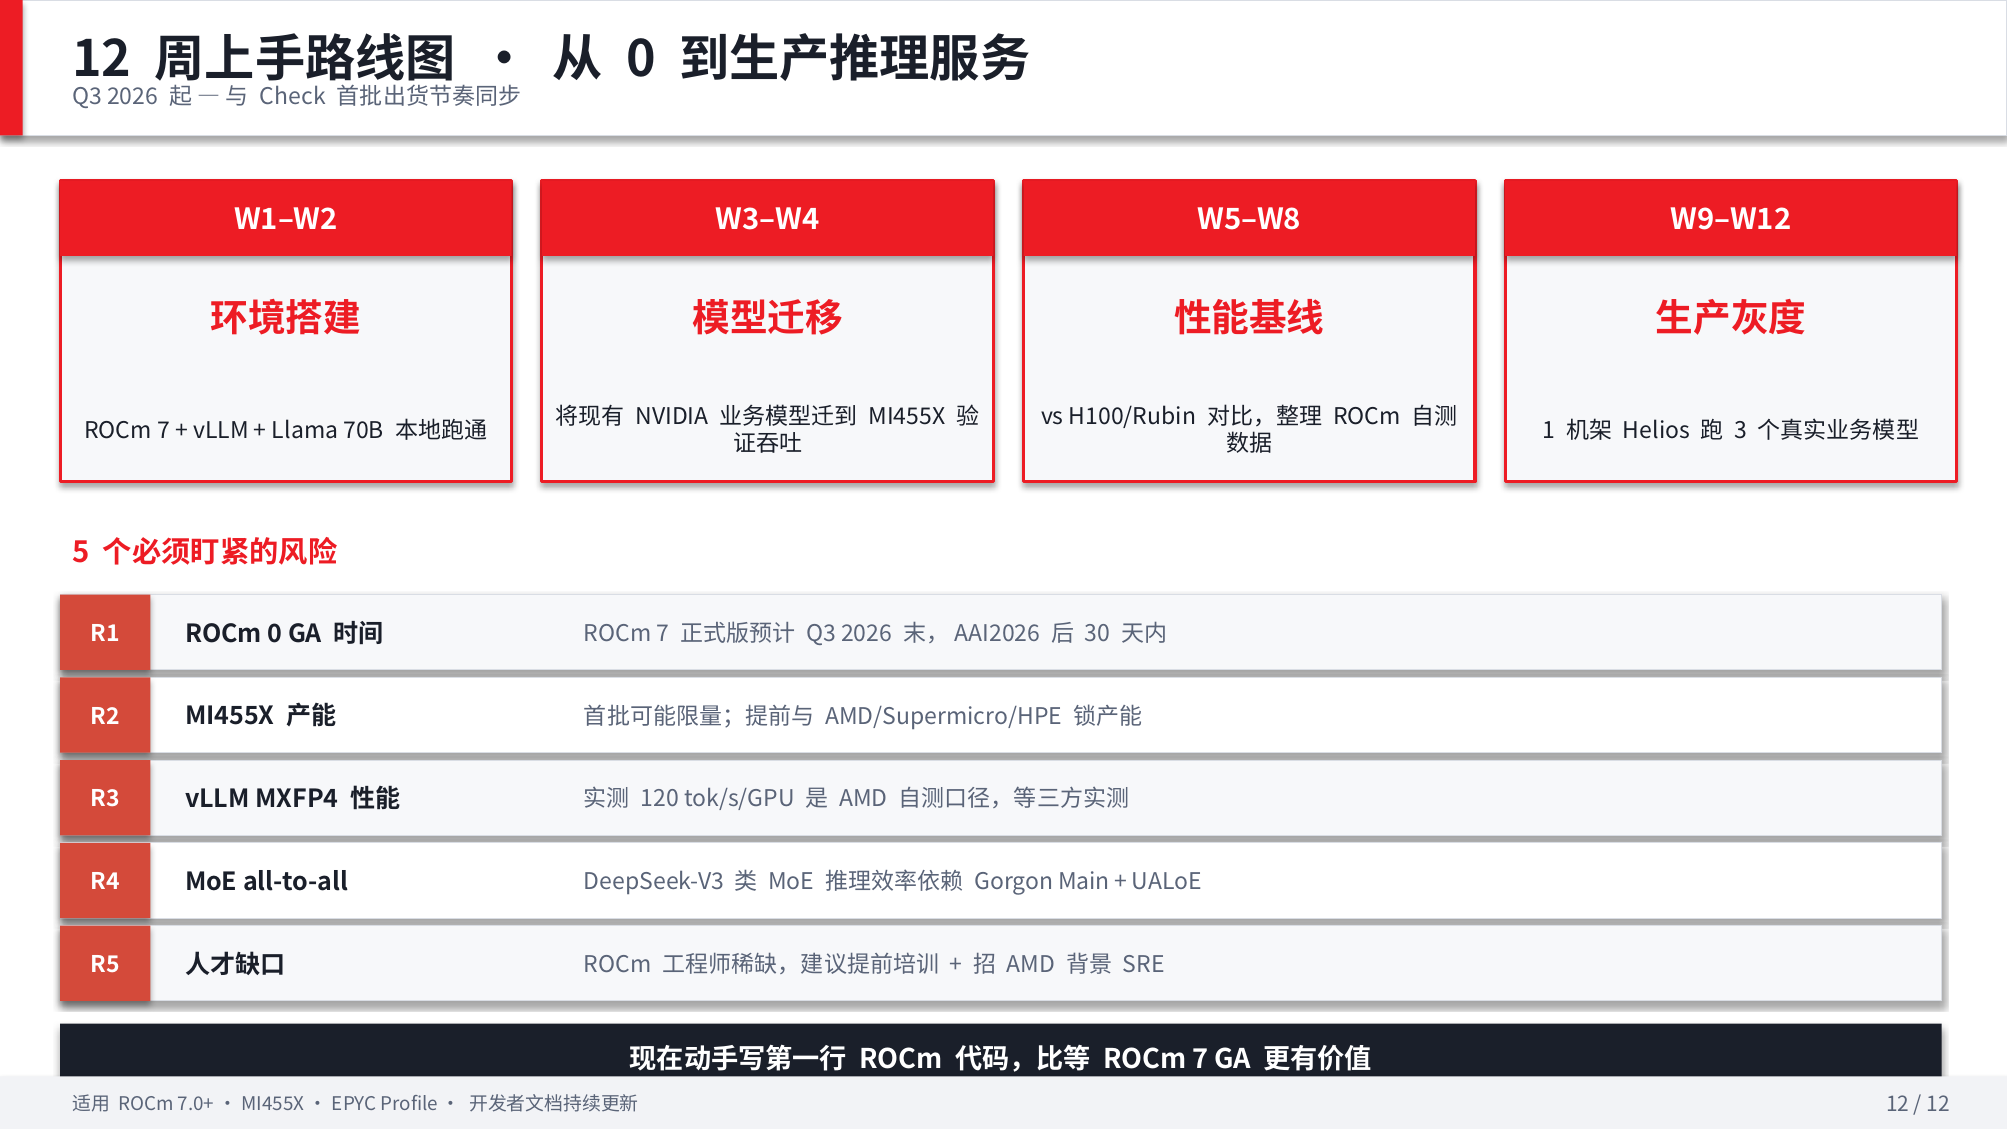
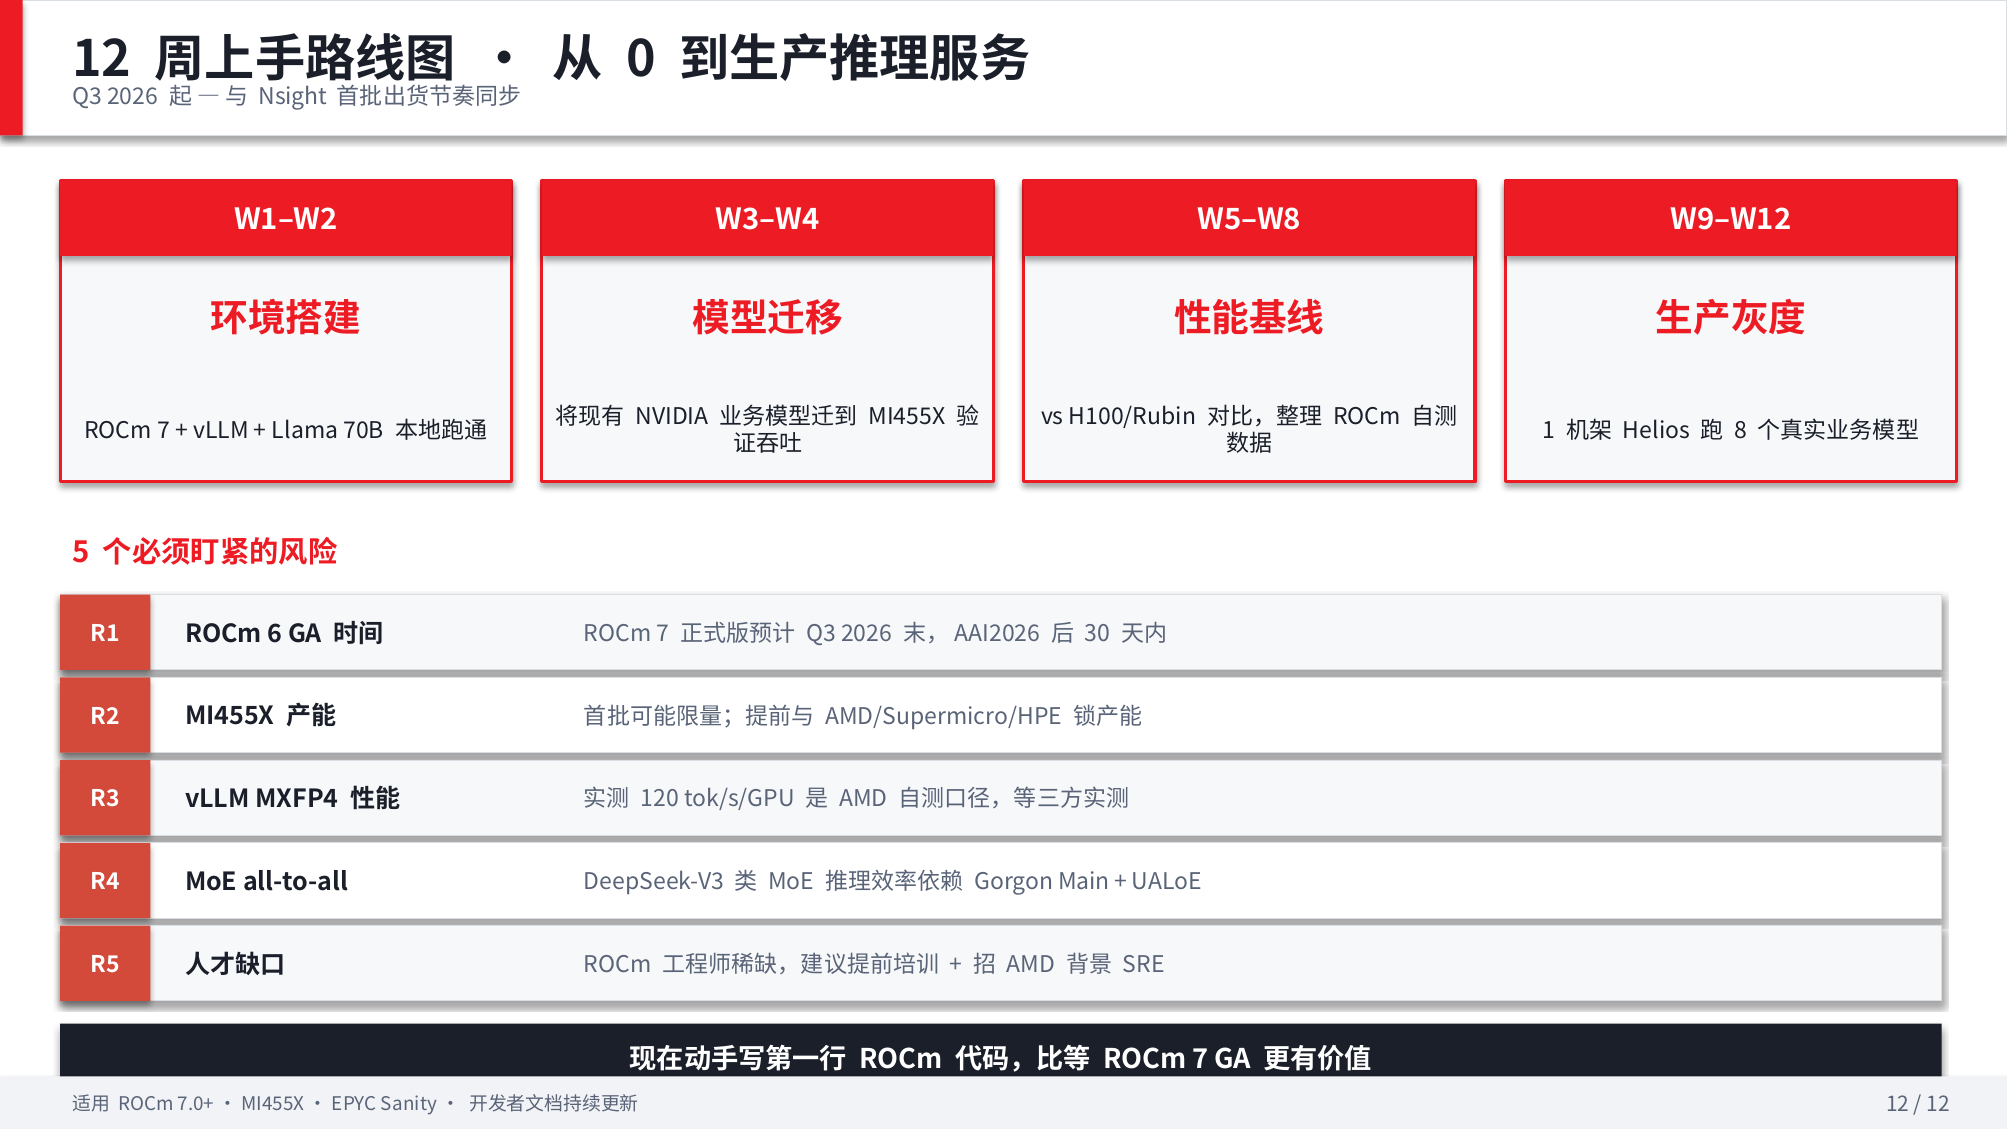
Check: Check -> Nsight
3: 3 -> 8
ROCm 0: 0 -> 6
Profile: Profile -> Sanity
